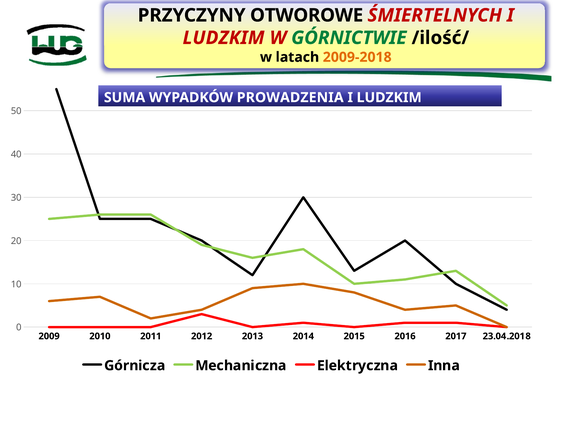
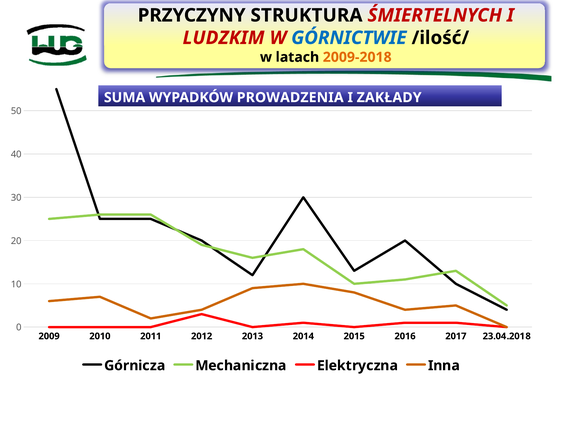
OTWOROWE: OTWOROWE -> STRUKTURA
GÓRNICTWIE colour: green -> blue
LUDZKIM at (389, 98): LUDZKIM -> ZAKŁADY
